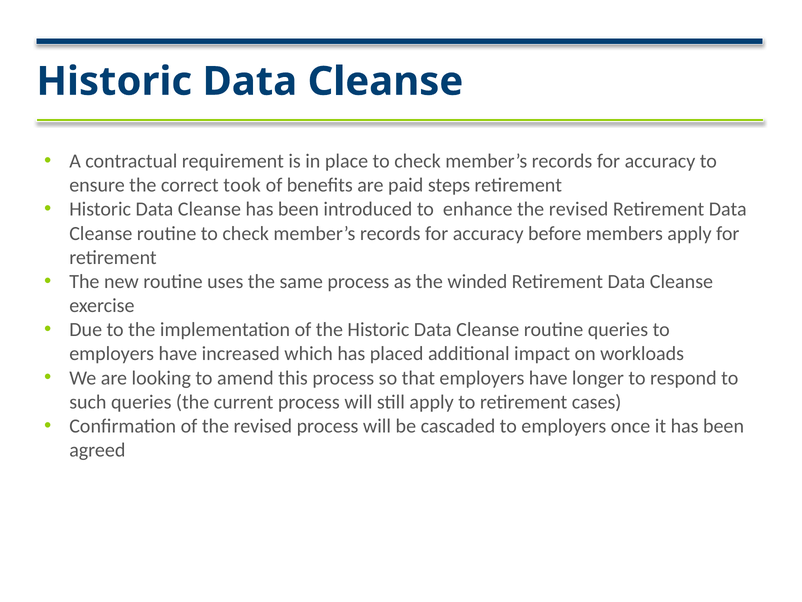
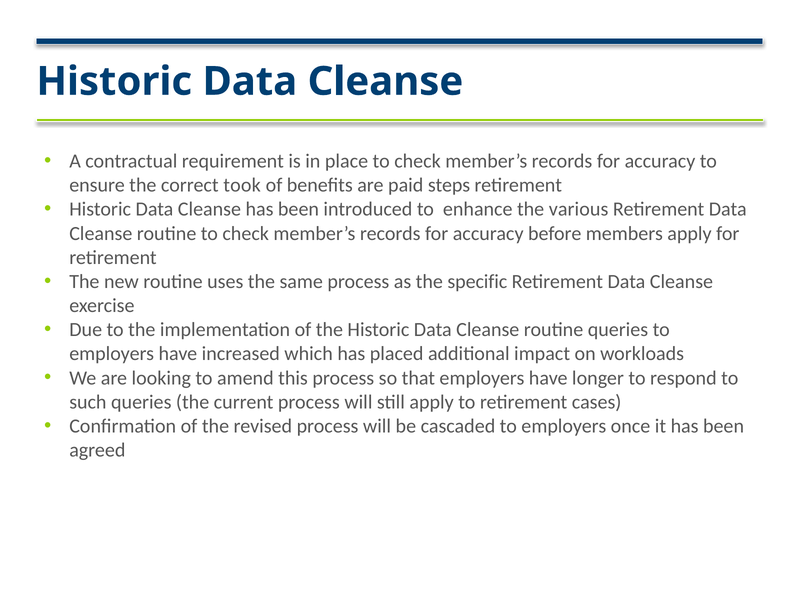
enhance the revised: revised -> various
winded: winded -> specific
